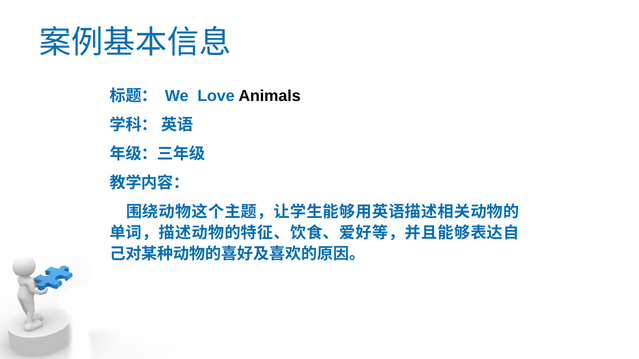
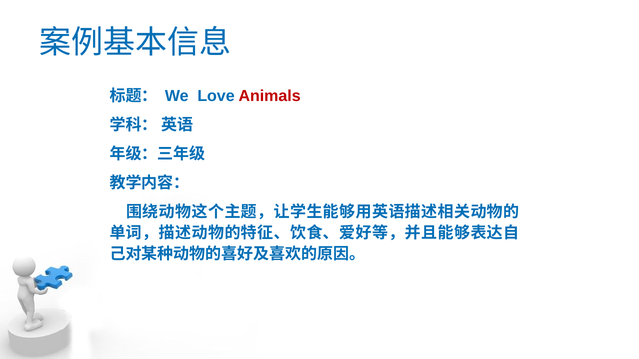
Animals colour: black -> red
